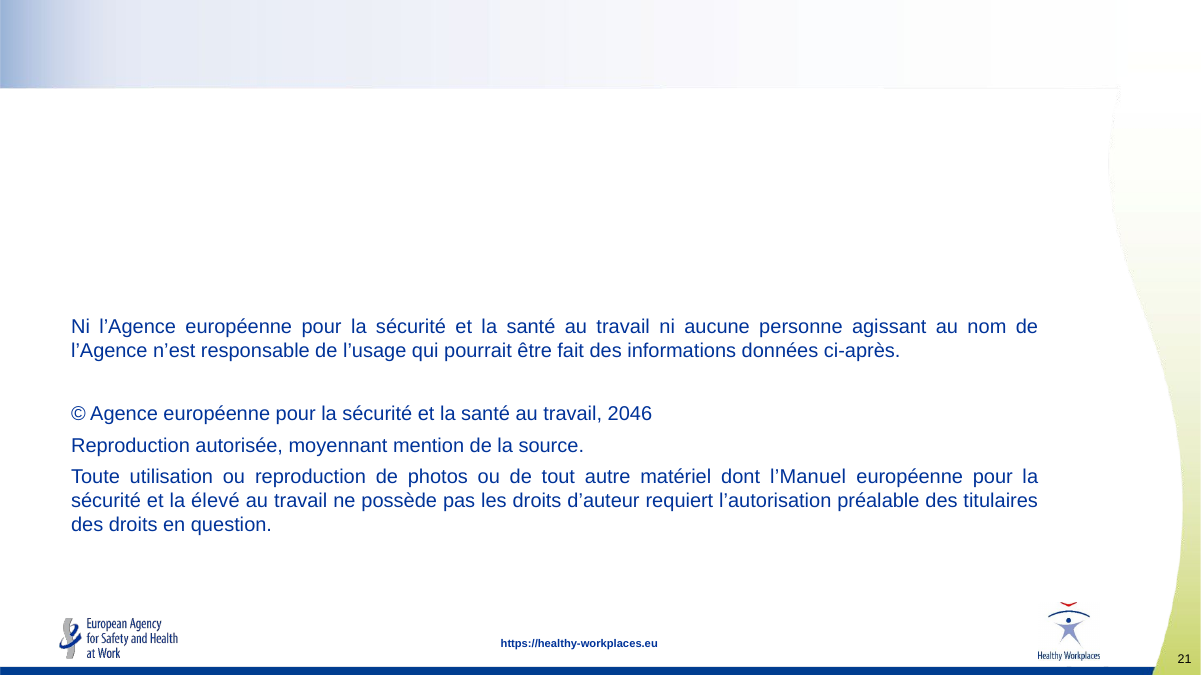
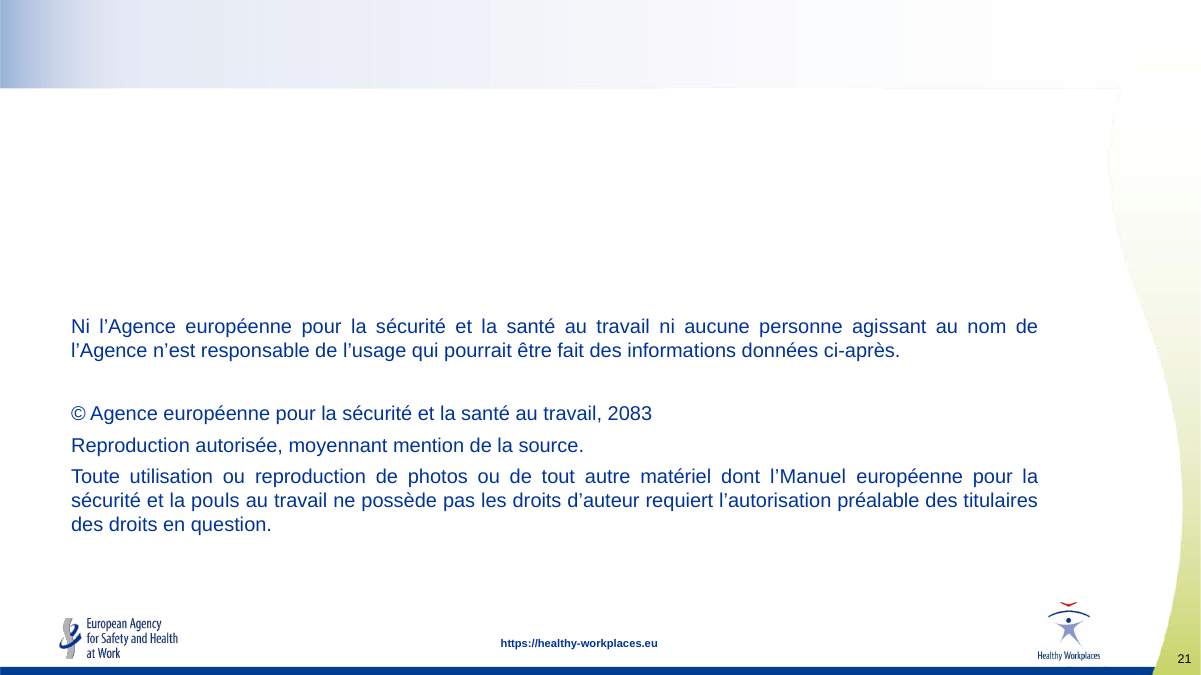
2046: 2046 -> 2083
élevé: élevé -> pouls
